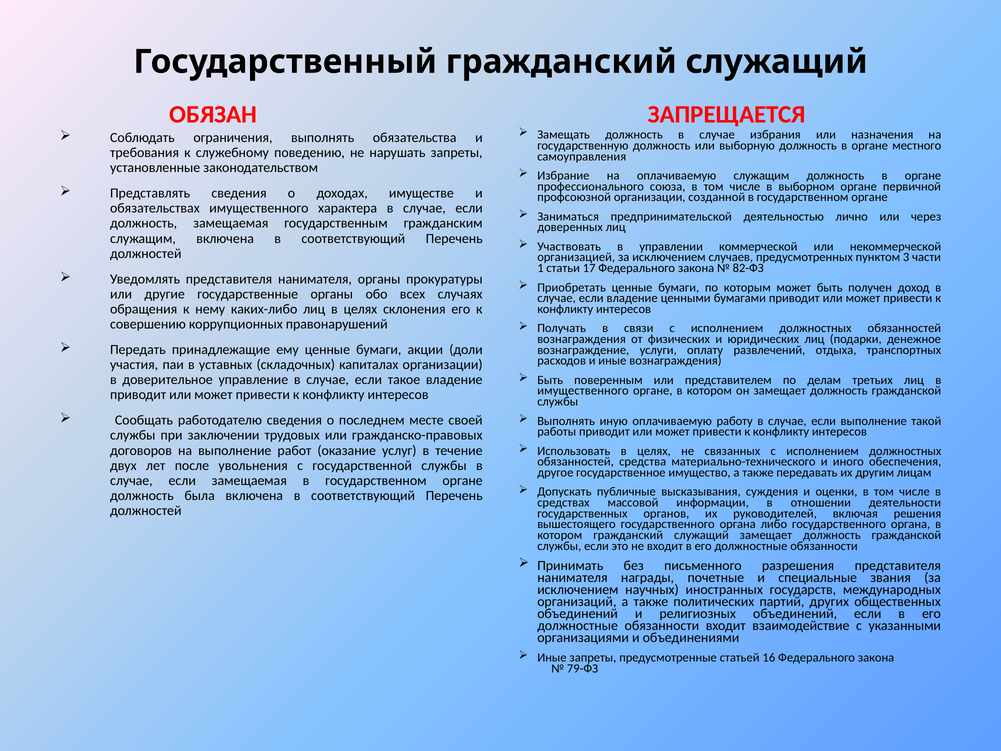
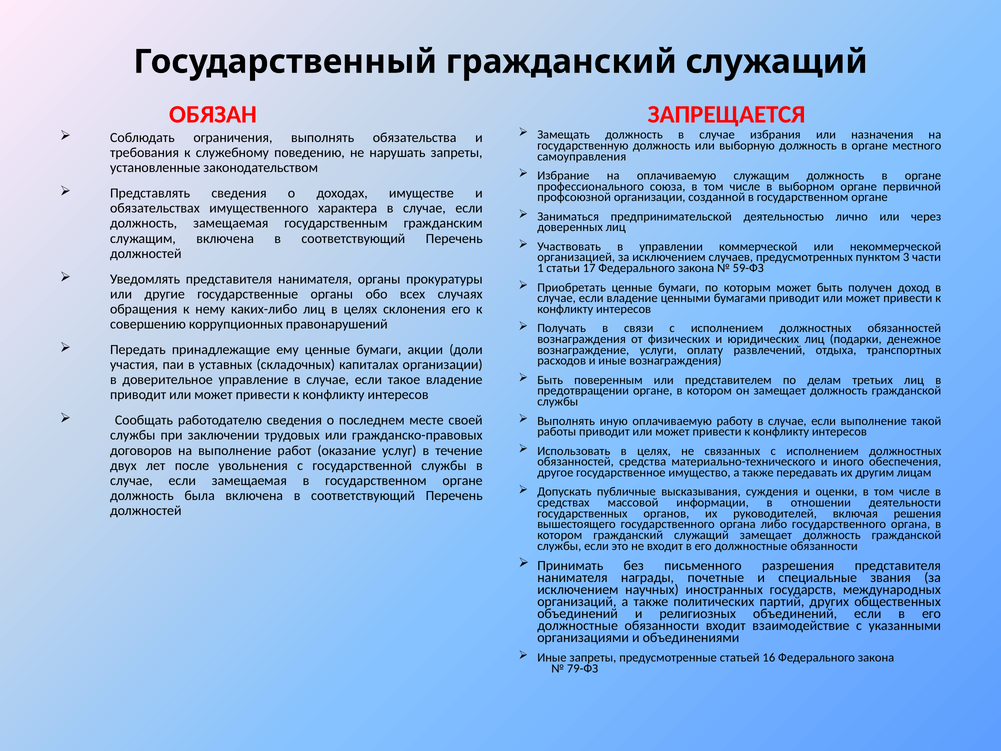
82-ФЗ: 82-ФЗ -> 59-ФЗ
имущественного at (583, 391): имущественного -> предотвращении
